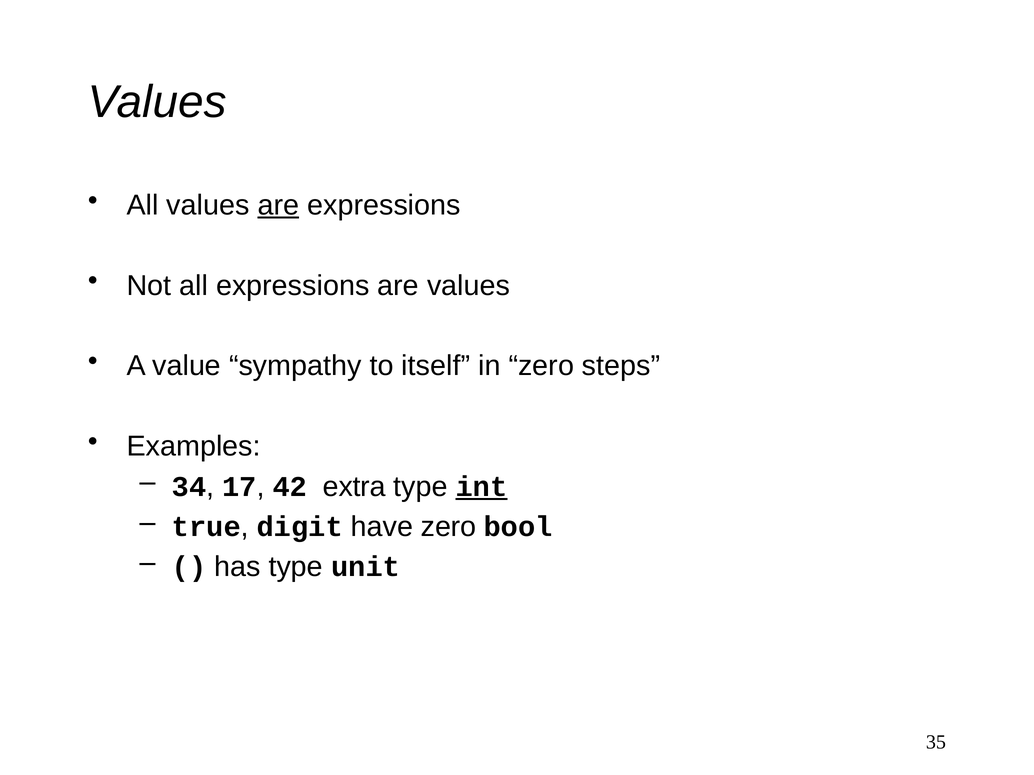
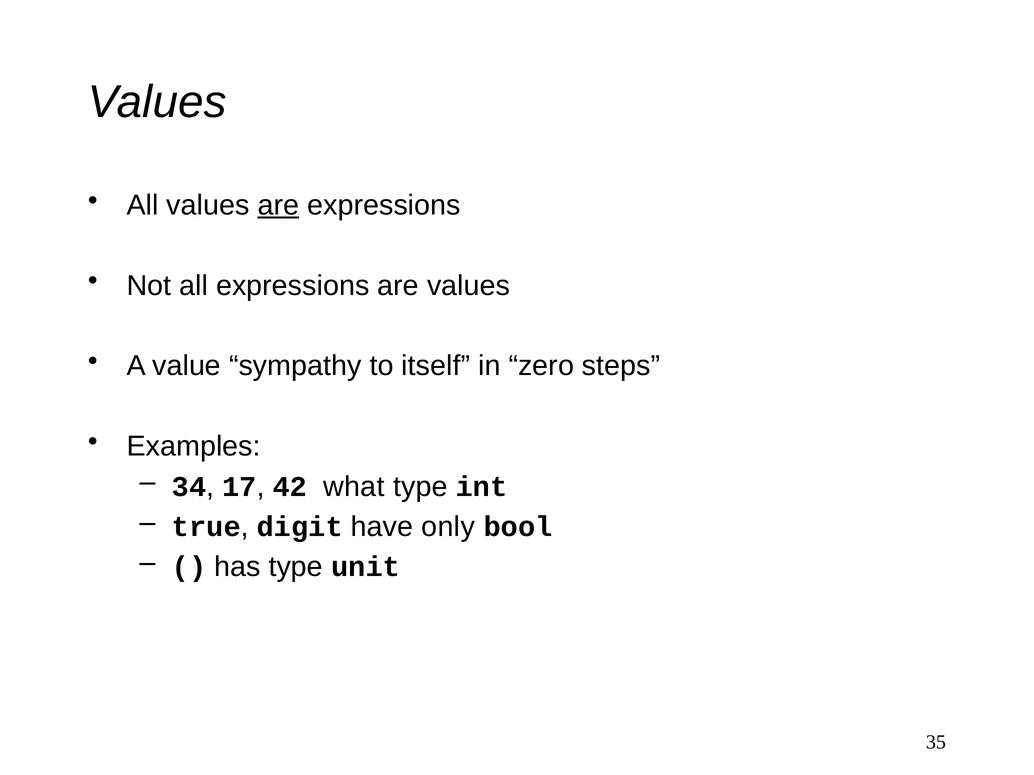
extra: extra -> what
int underline: present -> none
have zero: zero -> only
